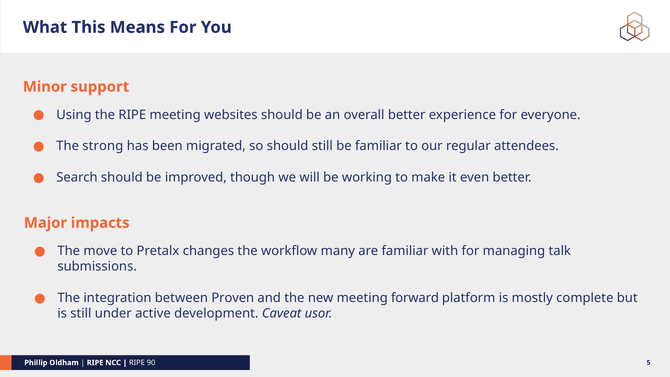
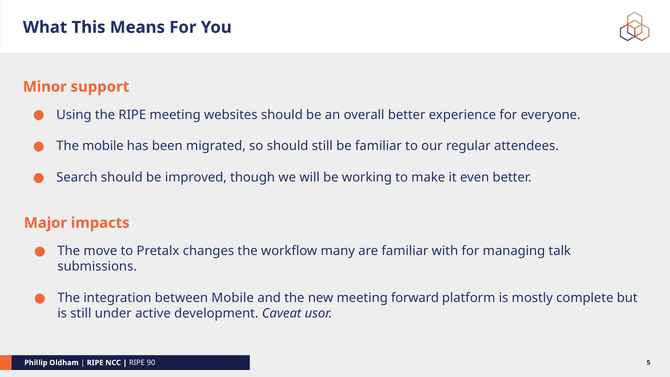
The strong: strong -> mobile
between Proven: Proven -> Mobile
